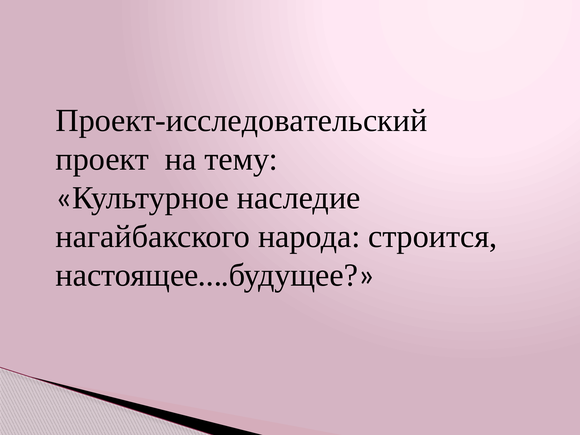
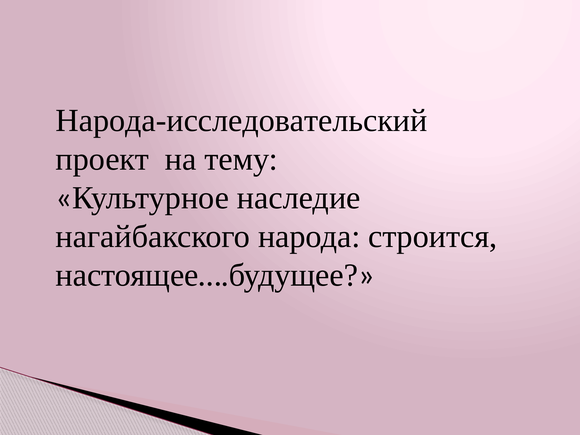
Проект-исследовательский: Проект-исследовательский -> Народа-исследовательский
